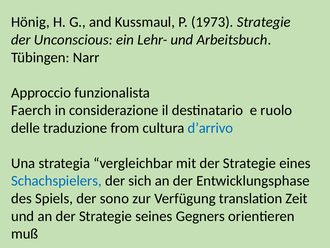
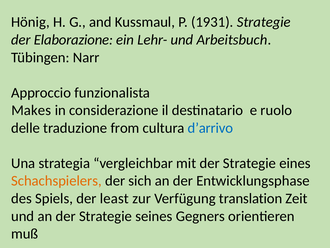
1973: 1973 -> 1931
Unconscious: Unconscious -> Elaborazione
Faerch: Faerch -> Makes
Schachspielers colour: blue -> orange
sono: sono -> least
